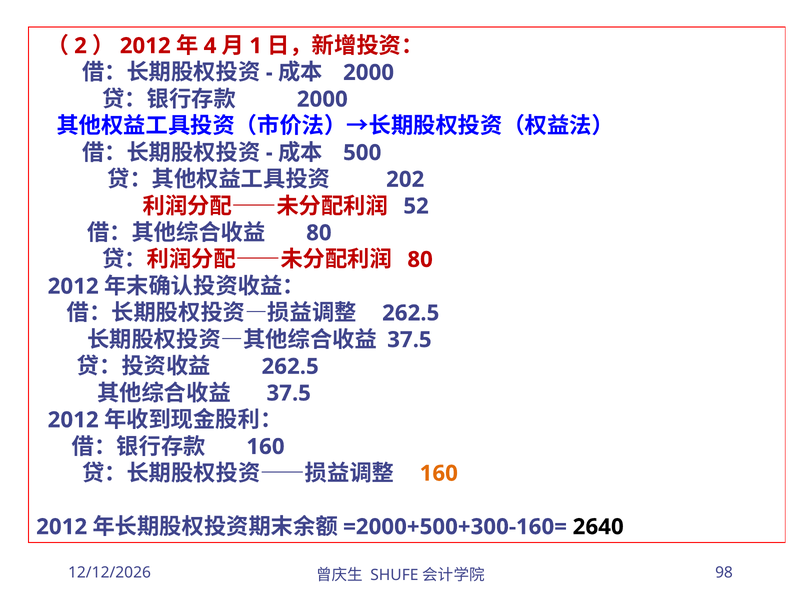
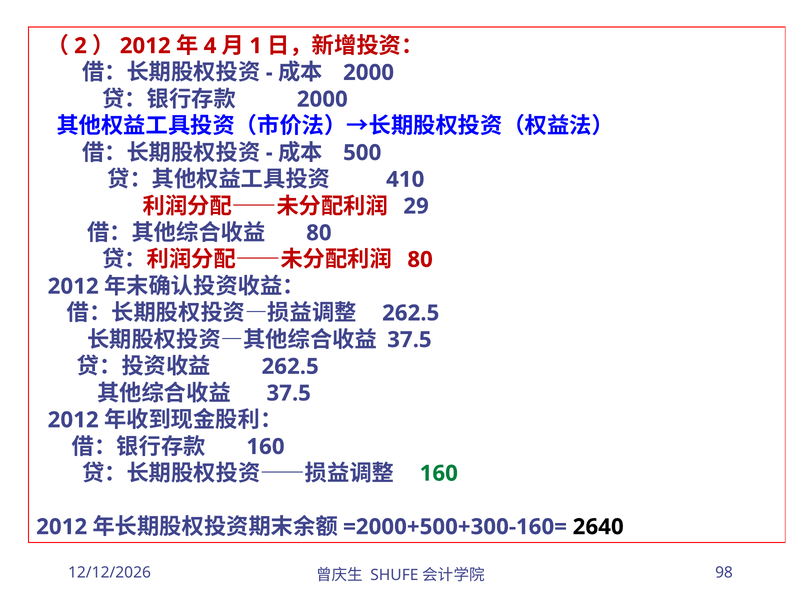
202: 202 -> 410
52: 52 -> 29
160 at (439, 473) colour: orange -> green
